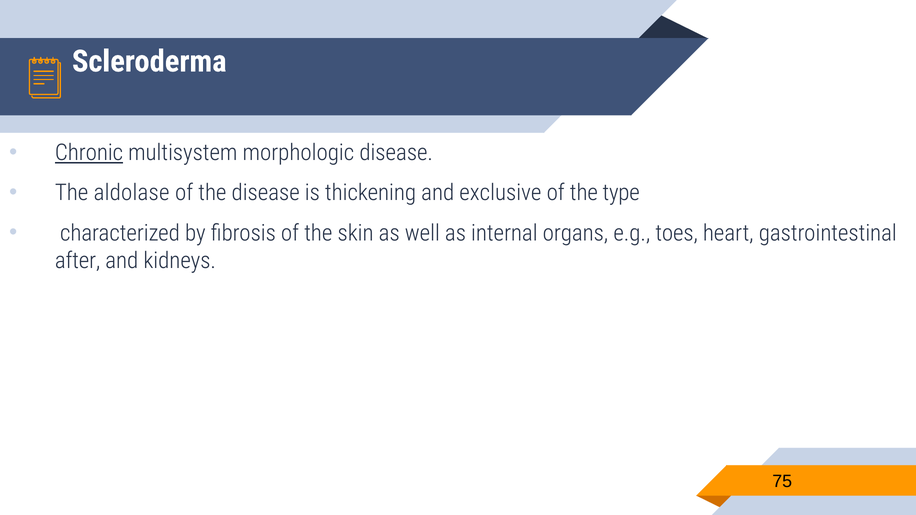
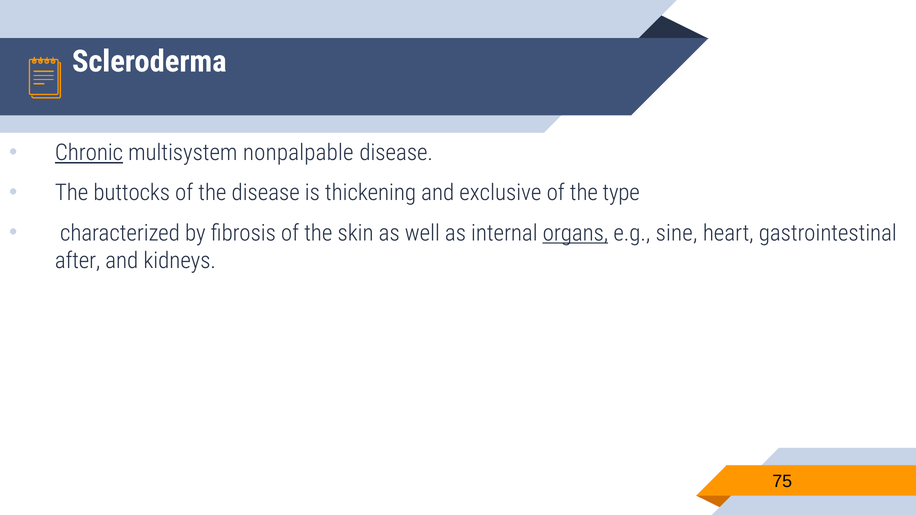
morphologic: morphologic -> nonpalpable
aldolase: aldolase -> buttocks
organs underline: none -> present
toes: toes -> sine
